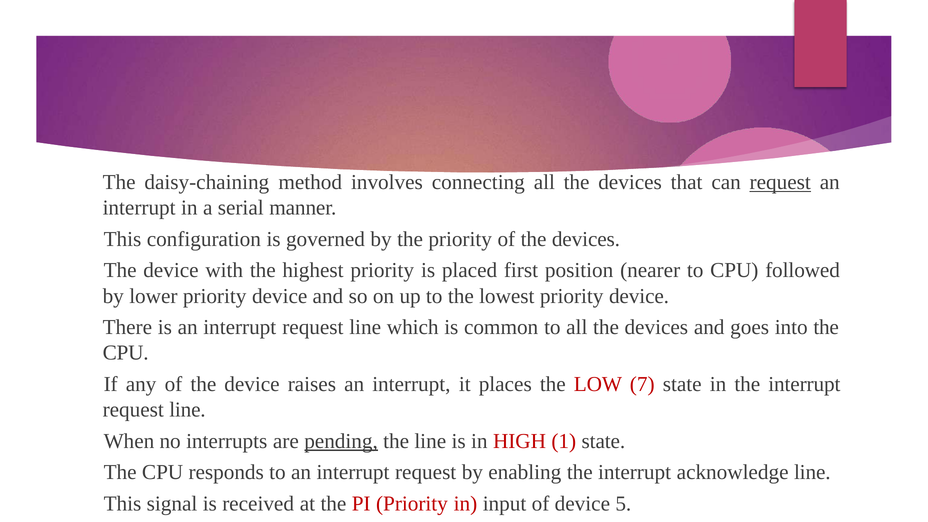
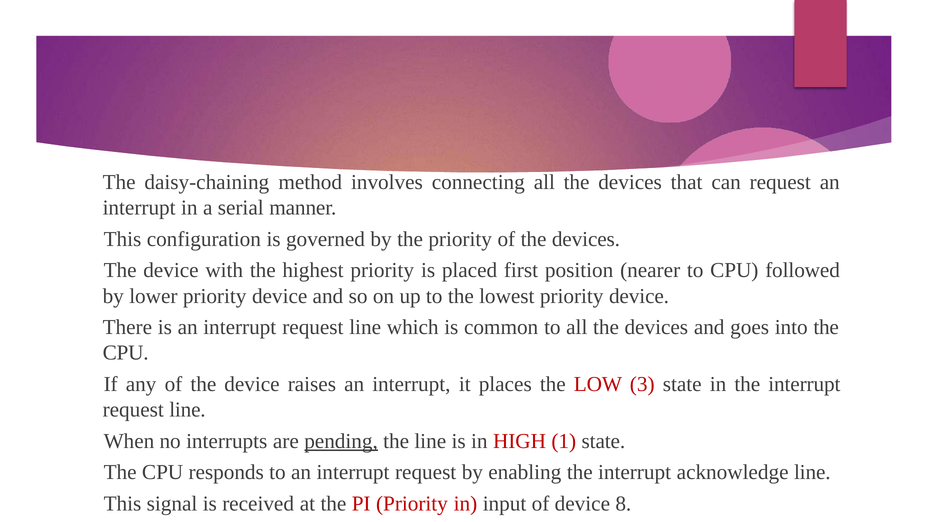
request at (780, 182) underline: present -> none
7: 7 -> 3
5: 5 -> 8
